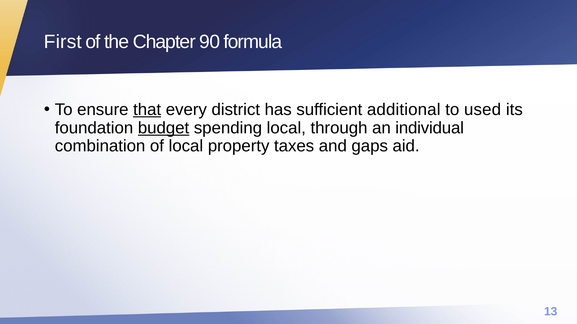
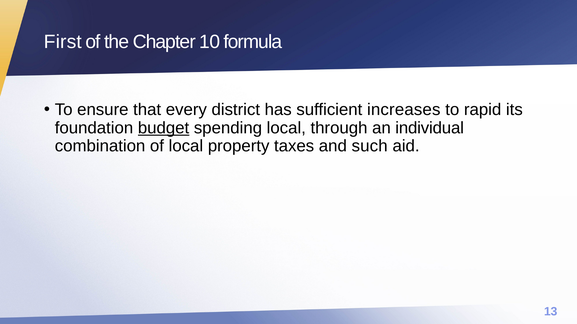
90: 90 -> 10
that underline: present -> none
additional: additional -> increases
used: used -> rapid
gaps: gaps -> such
